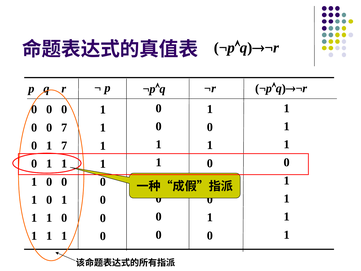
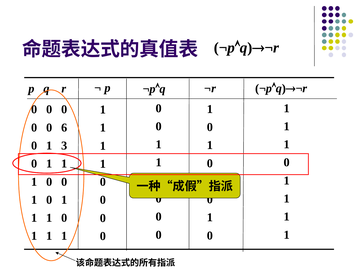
0 7: 7 -> 6
1 7: 7 -> 3
